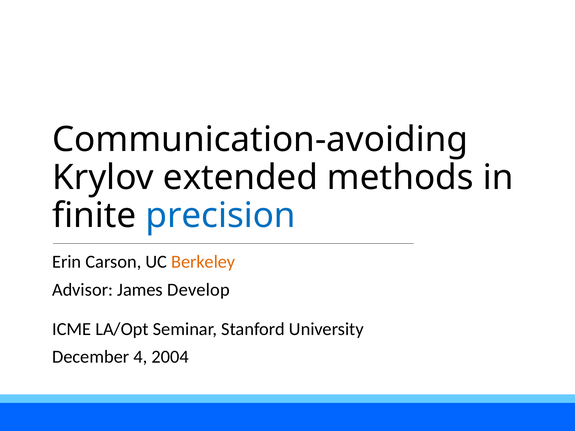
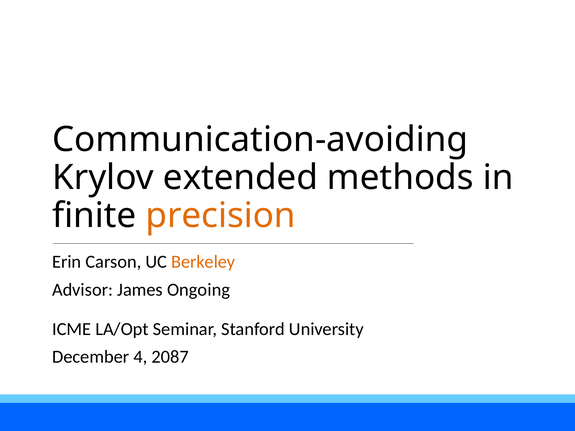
precision colour: blue -> orange
Develop: Develop -> Ongoing
2004: 2004 -> 2087
